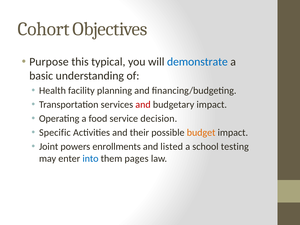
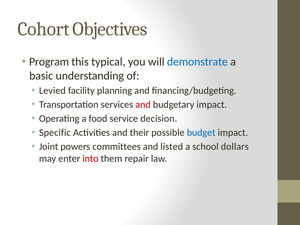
Purpose: Purpose -> Program
Health: Health -> Levied
budget colour: orange -> blue
enrollments: enrollments -> committees
testing: testing -> dollars
into colour: blue -> red
pages: pages -> repair
